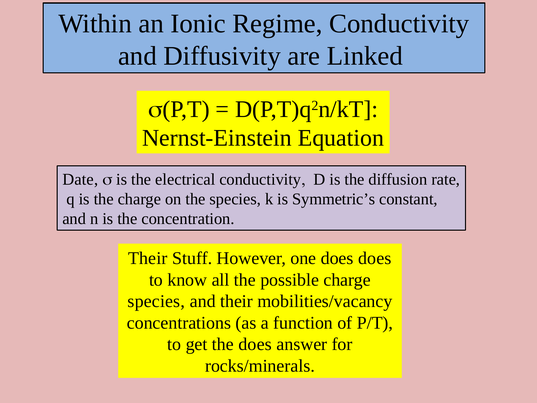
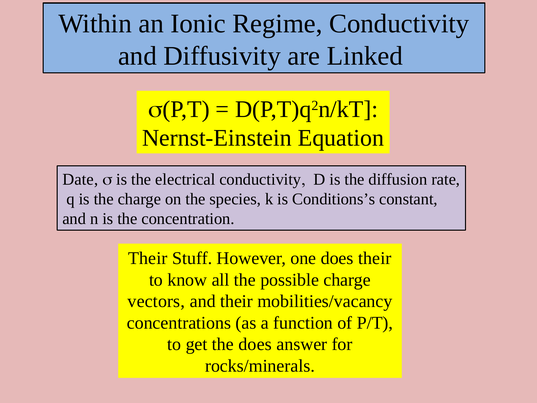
Symmetric’s: Symmetric’s -> Conditions’s
does does: does -> their
species at (156, 301): species -> vectors
